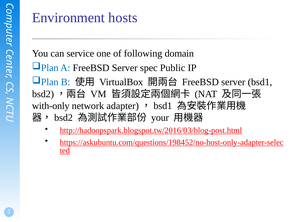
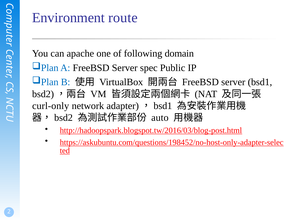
hosts: hosts -> route
service: service -> apache
with-only: with-only -> curl-only
your: your -> auto
